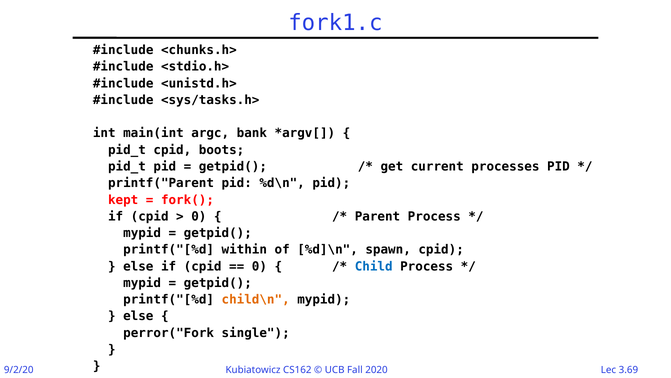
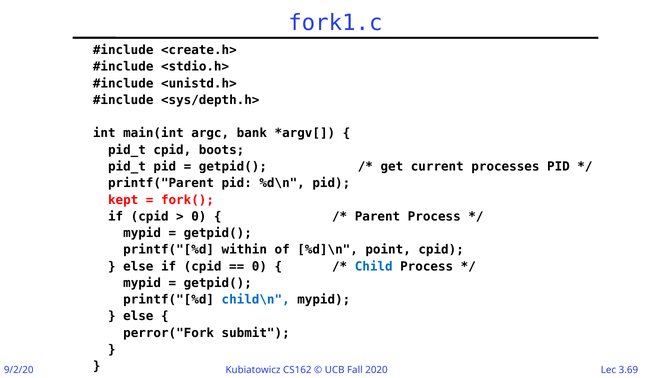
<chunks.h>: <chunks.h> -> <create.h>
<sys/tasks.h>: <sys/tasks.h> -> <sys/depth.h>
spawn: spawn -> point
child\n colour: orange -> blue
single: single -> submit
